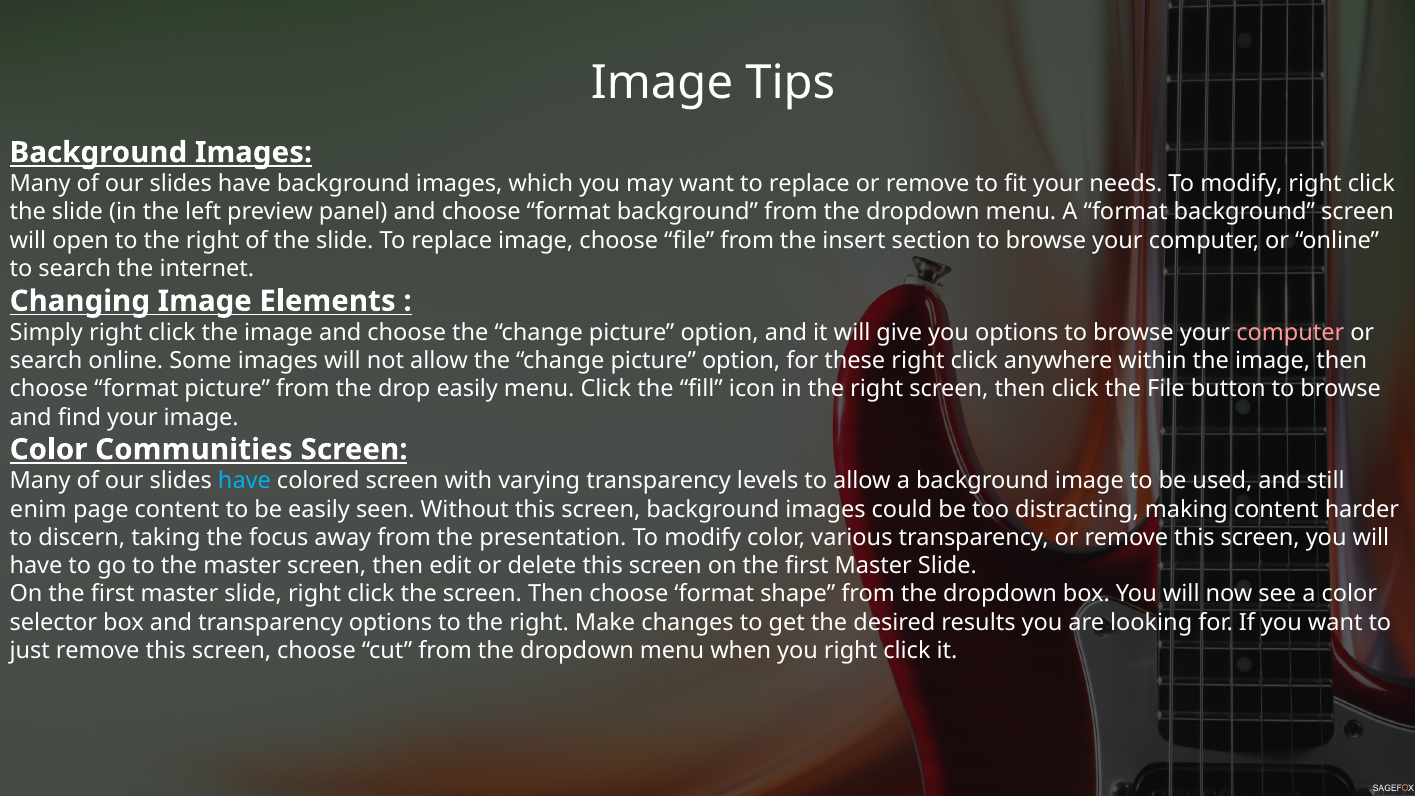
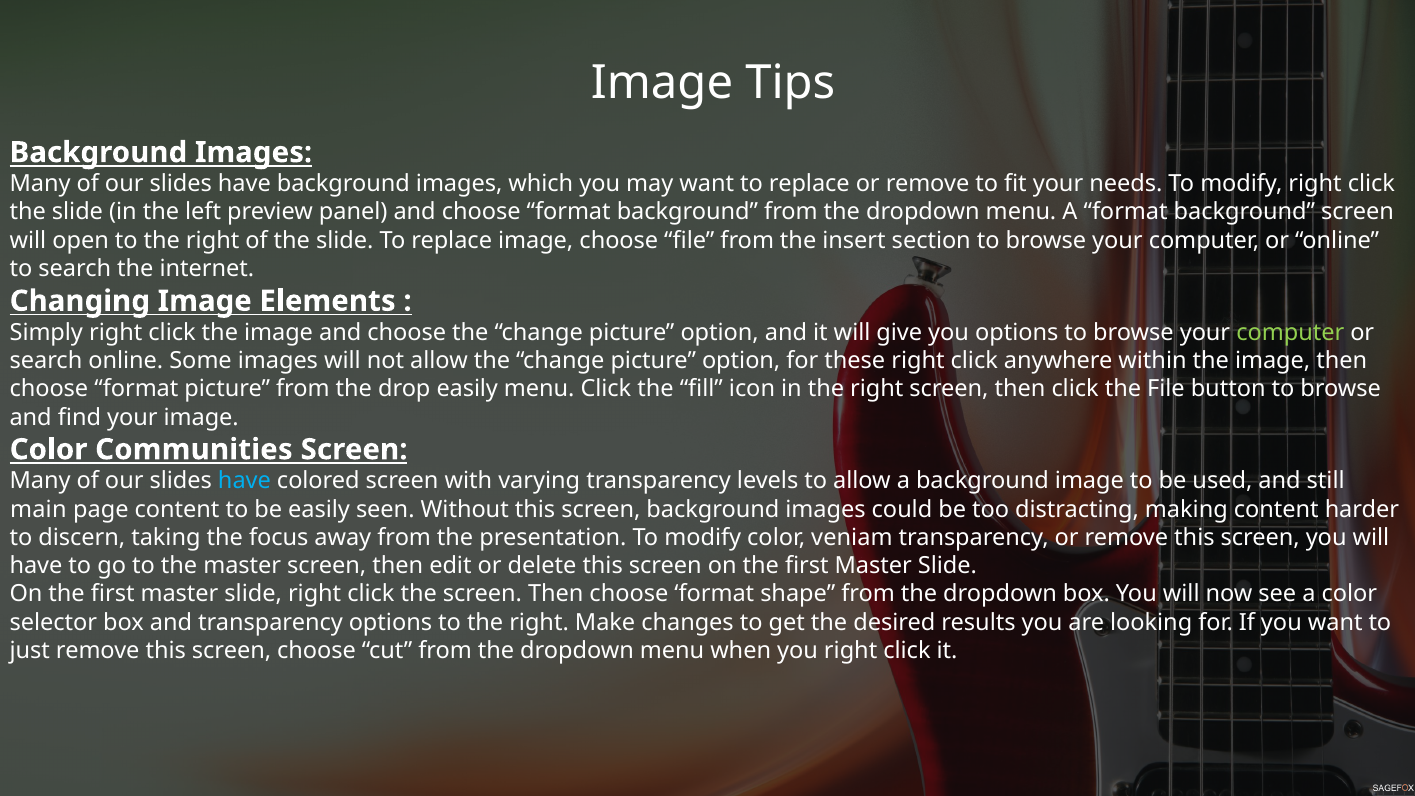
computer at (1290, 332) colour: pink -> light green
enim: enim -> main
various: various -> veniam
